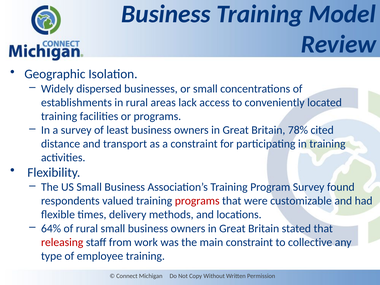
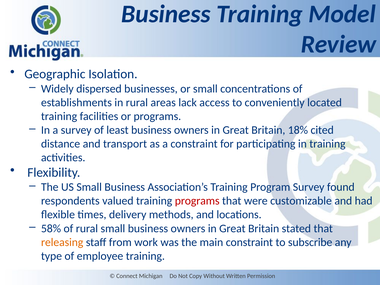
78%: 78% -> 18%
64%: 64% -> 58%
releasing colour: red -> orange
collective: collective -> subscribe
